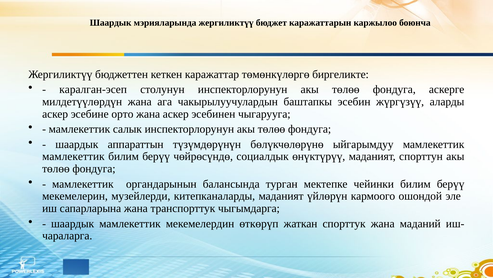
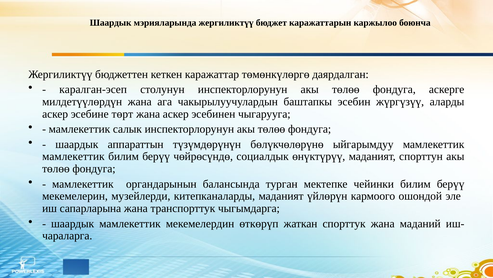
биргеликте: биргеликте -> даярдалган
орто: орто -> төрт
